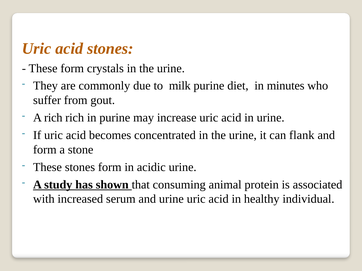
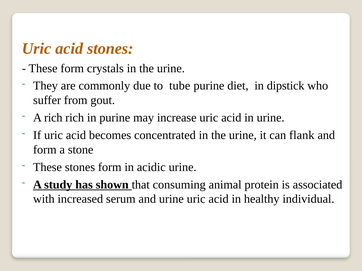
milk: milk -> tube
minutes: minutes -> dipstick
